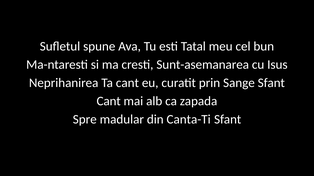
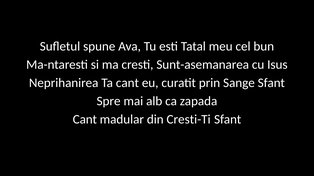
Cant at (109, 101): Cant -> Spre
Spre at (85, 120): Spre -> Cant
Canta-Ti: Canta-Ti -> Cresti-Ti
